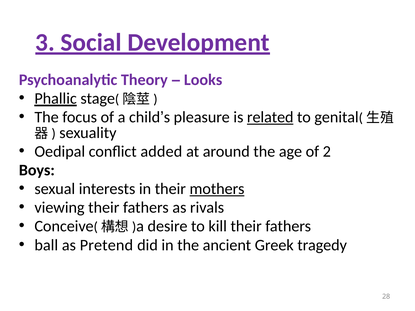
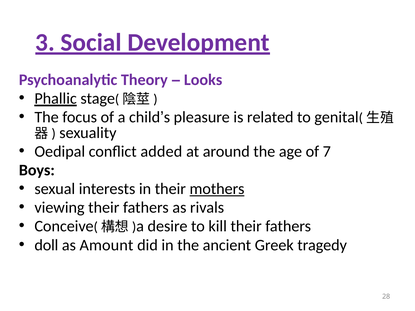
related underline: present -> none
2: 2 -> 7
ball: ball -> doll
Pretend: Pretend -> Amount
